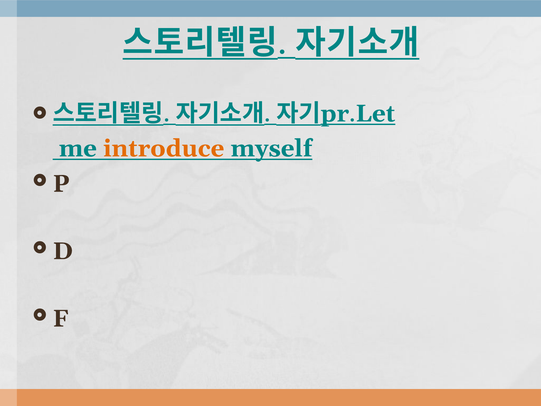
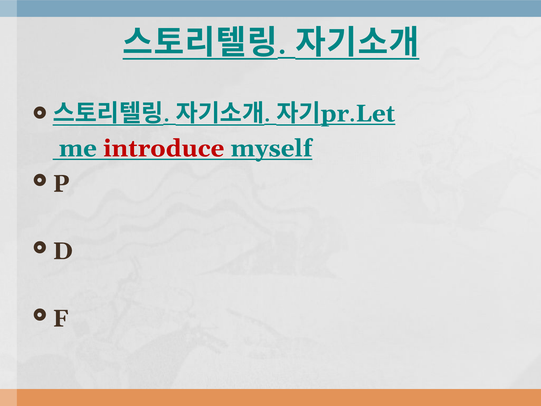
introduce colour: orange -> red
